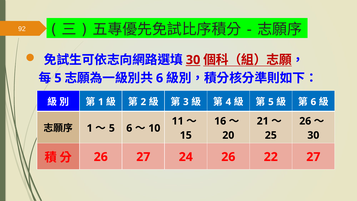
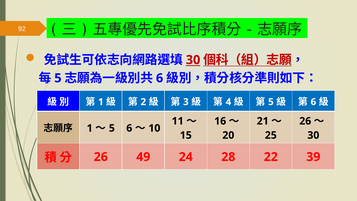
26 27: 27 -> 49
24 26: 26 -> 28
22 27: 27 -> 39
